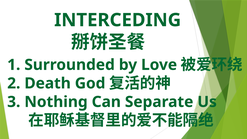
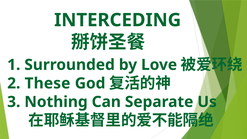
Death: Death -> These
